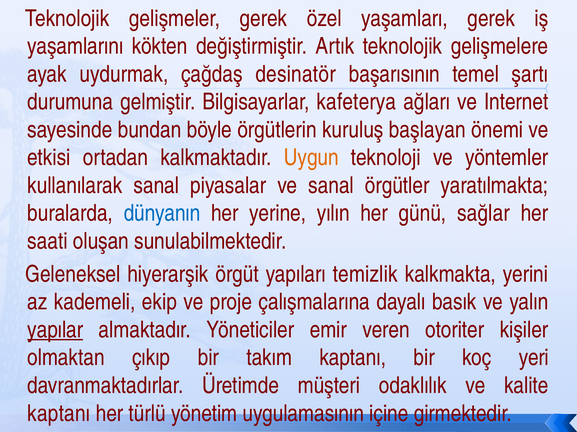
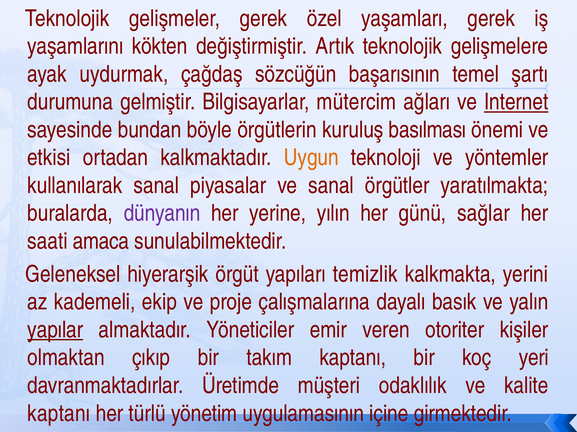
desinatör: desinatör -> sözcüğün
kafeterya: kafeterya -> mütercim
Internet underline: none -> present
başlayan: başlayan -> basılması
dünyanın colour: blue -> purple
oluşan: oluşan -> amaca
